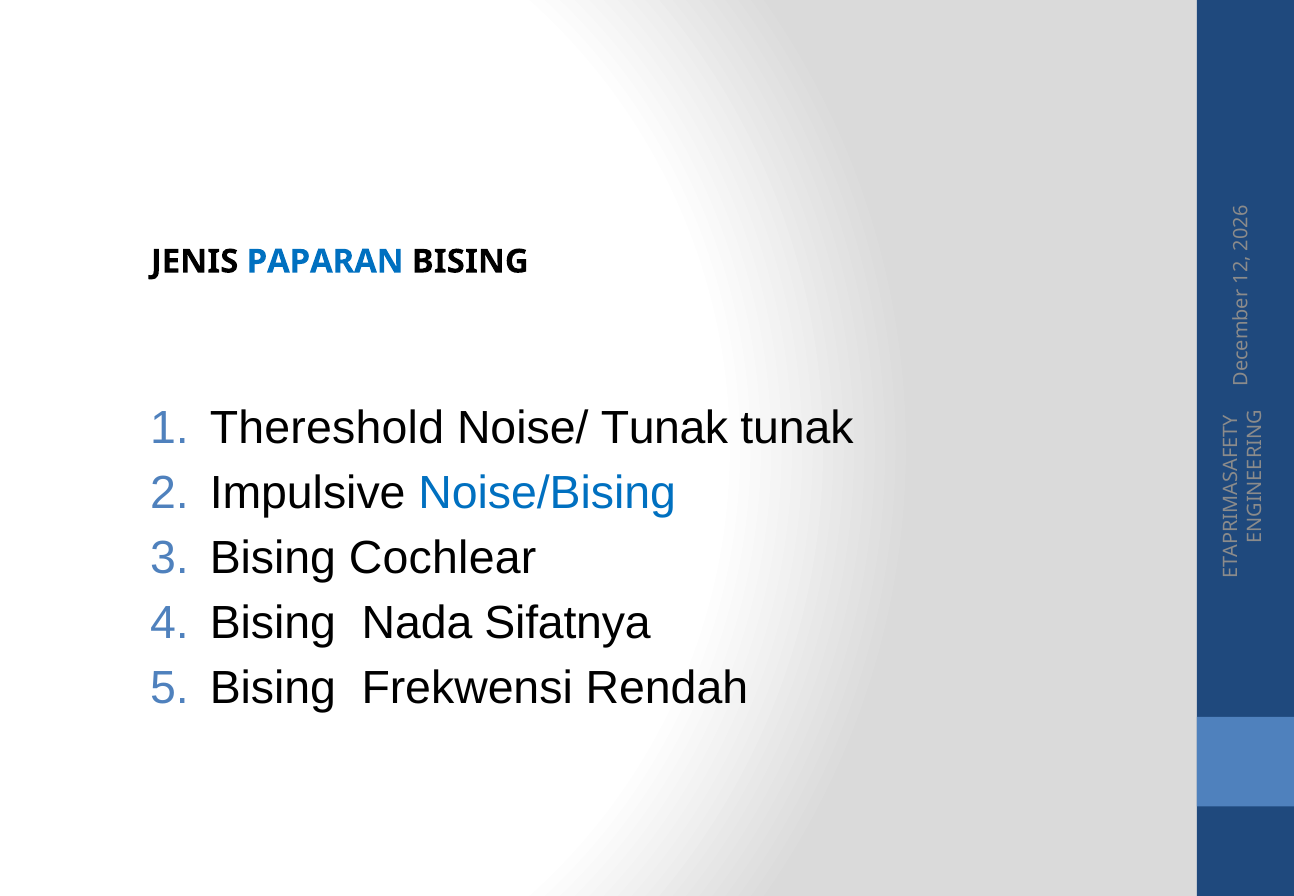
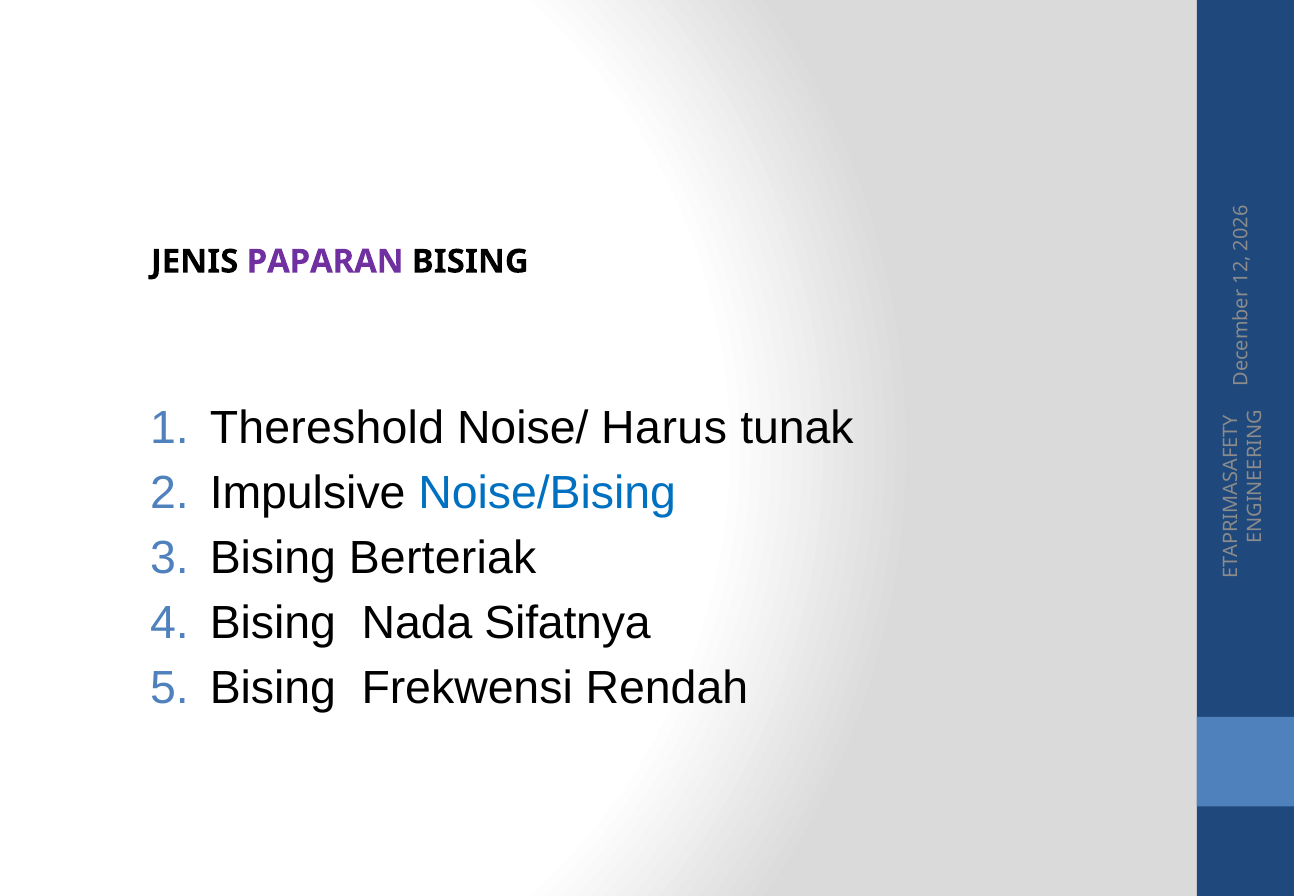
PAPARAN colour: blue -> purple
Noise/ Tunak: Tunak -> Harus
Cochlear: Cochlear -> Berteriak
